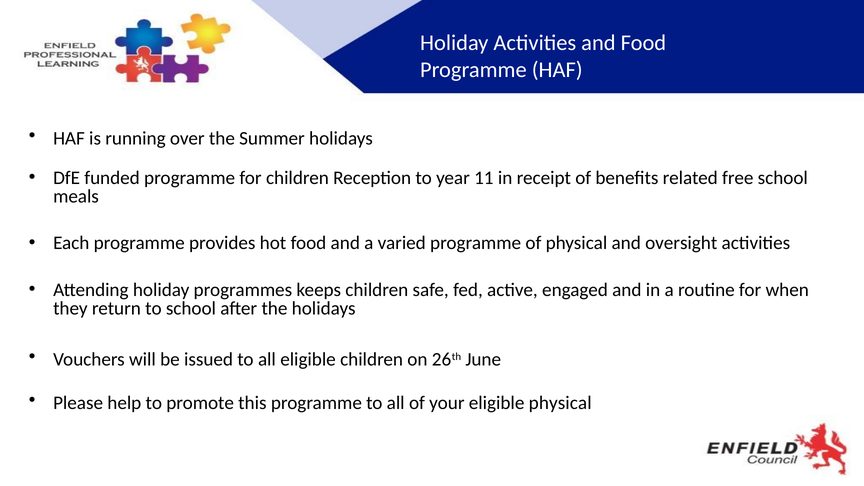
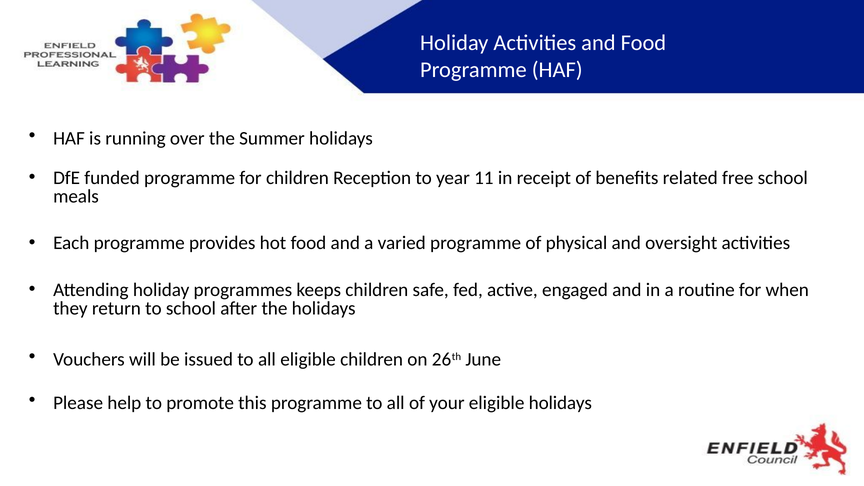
eligible physical: physical -> holidays
